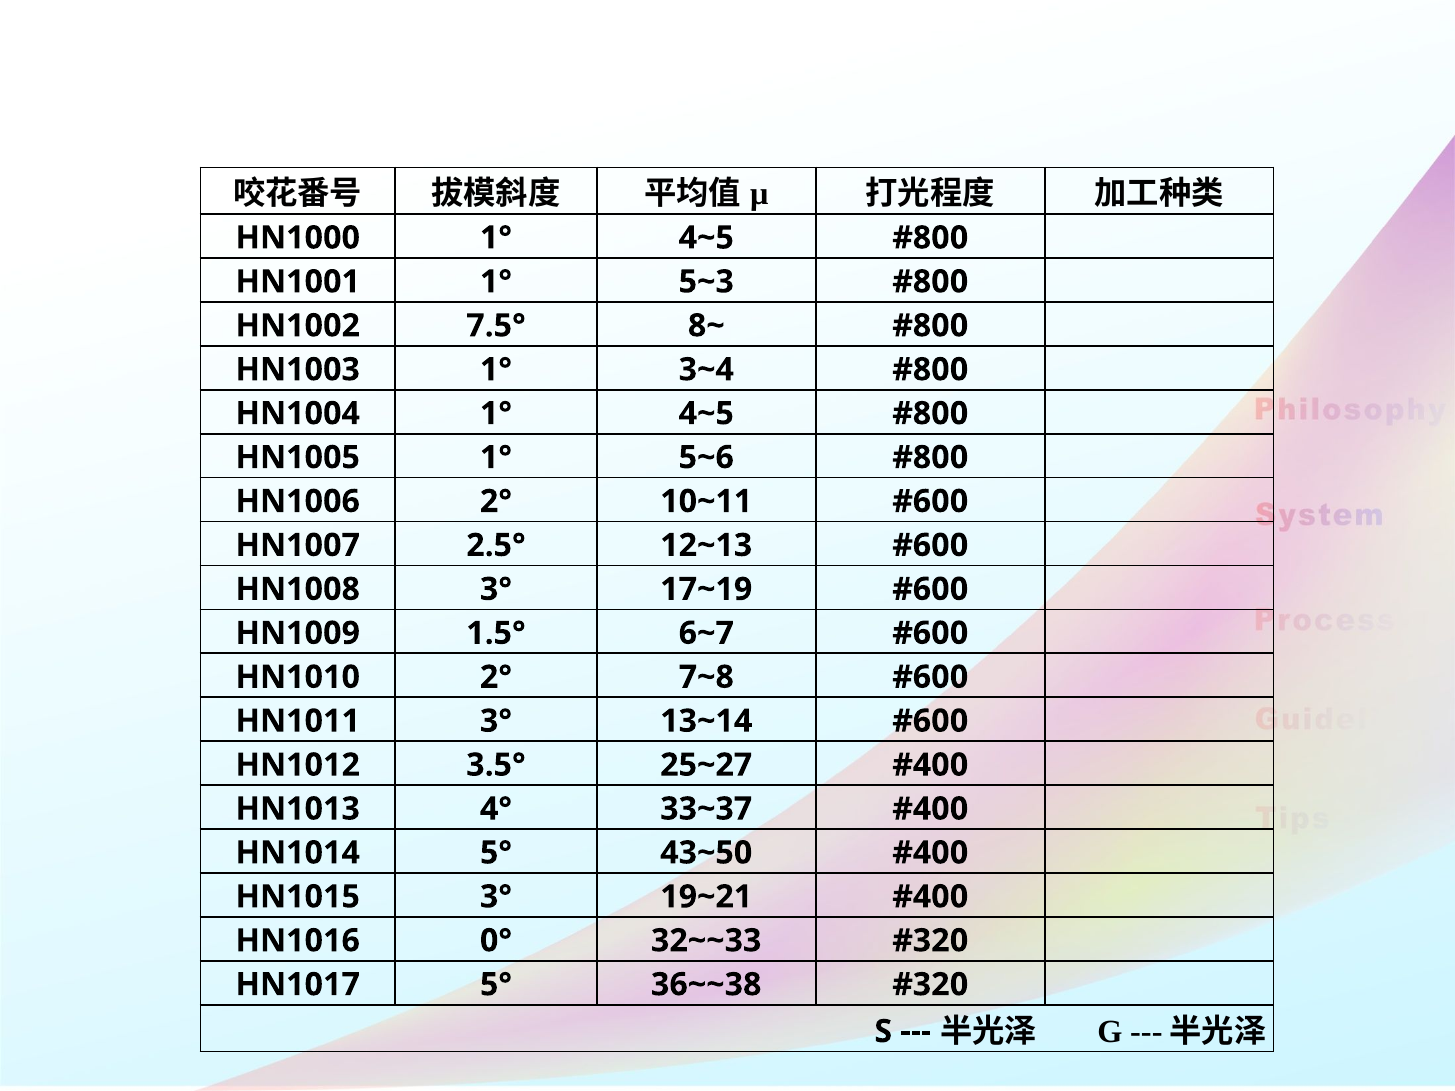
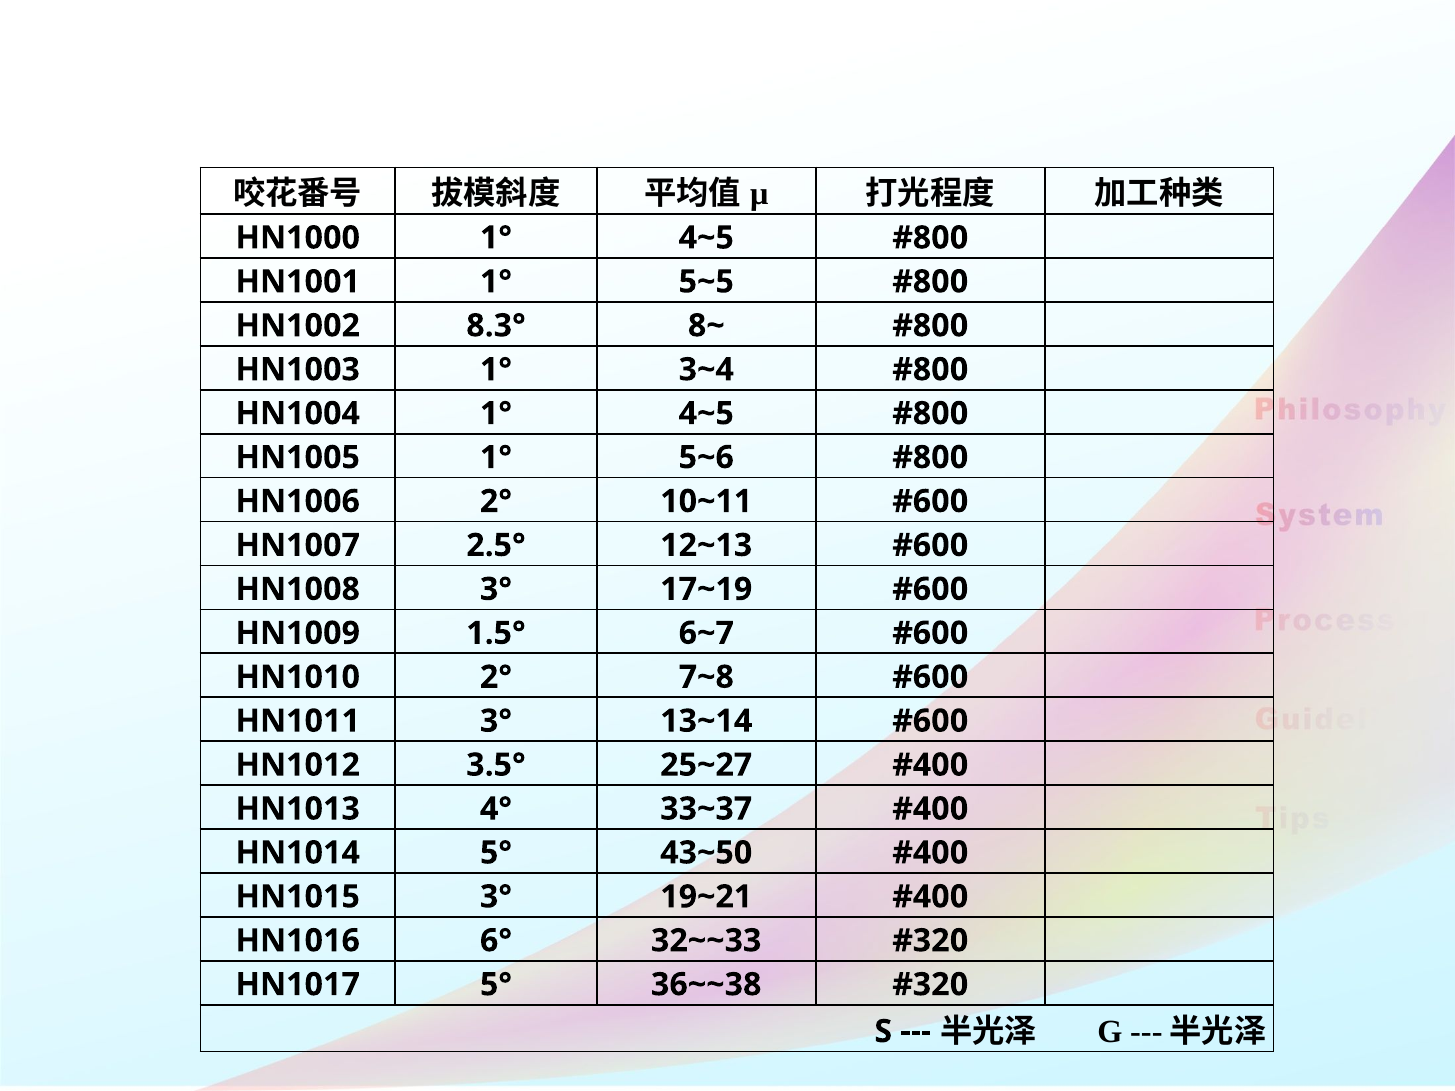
5~3: 5~3 -> 5~5
7.5°: 7.5° -> 8.3°
0°: 0° -> 6°
